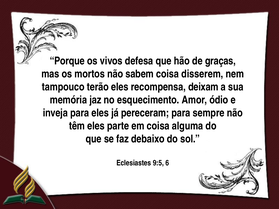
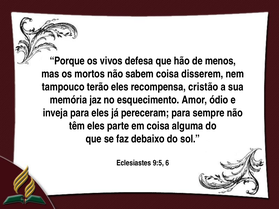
graças: graças -> menos
deixam: deixam -> cristão
